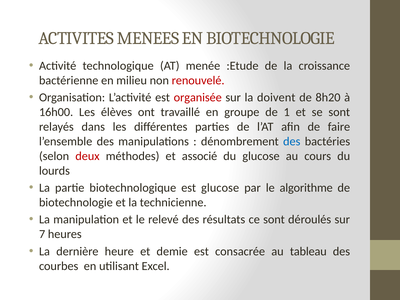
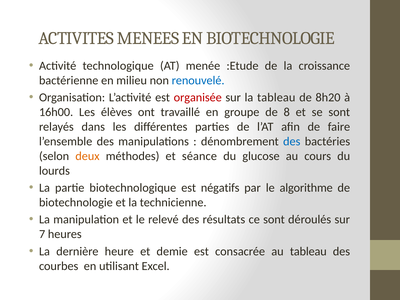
renouvelé colour: red -> blue
la doivent: doivent -> tableau
1: 1 -> 8
deux colour: red -> orange
associé: associé -> séance
est glucose: glucose -> négatifs
